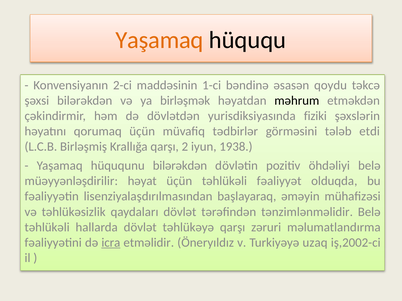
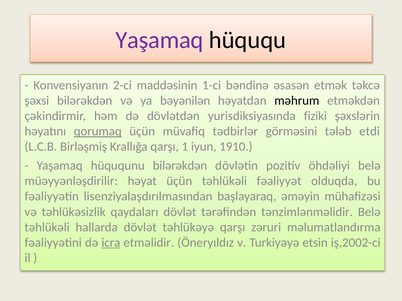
Yaşamaq at (160, 40) colour: orange -> purple
qoydu: qoydu -> etmək
birləşmək: birləşmək -> bəyənilən
qorumaq underline: none -> present
2: 2 -> 1
1938: 1938 -> 1910
uzaq: uzaq -> etsin
